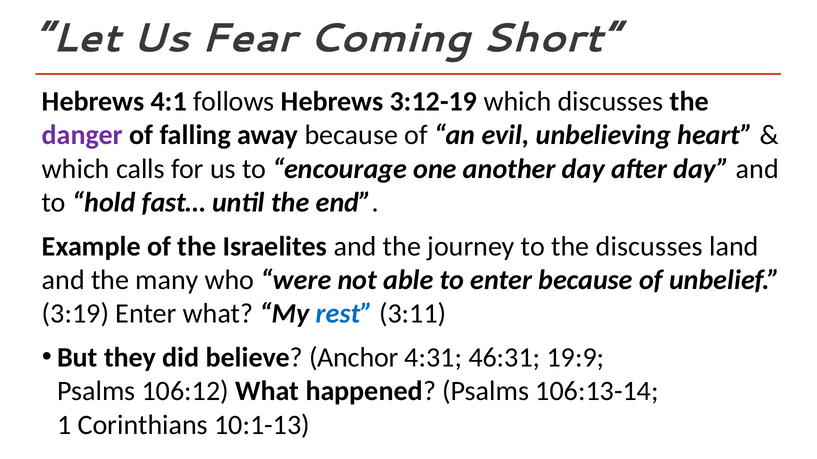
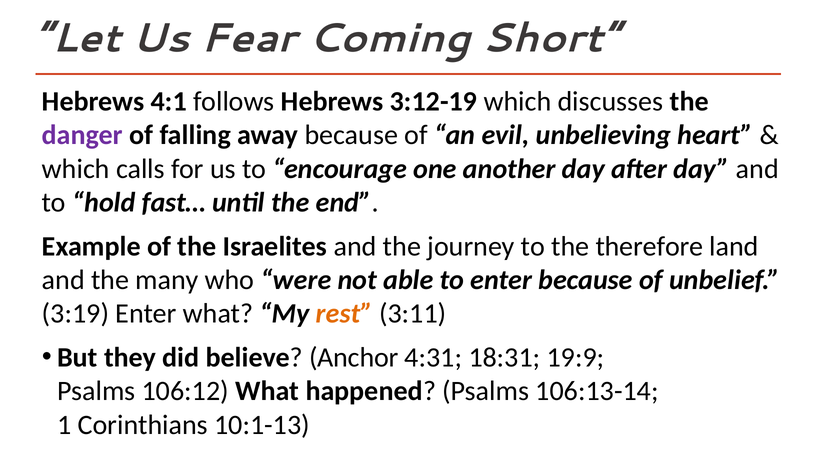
the discusses: discusses -> therefore
rest colour: blue -> orange
46:31: 46:31 -> 18:31
